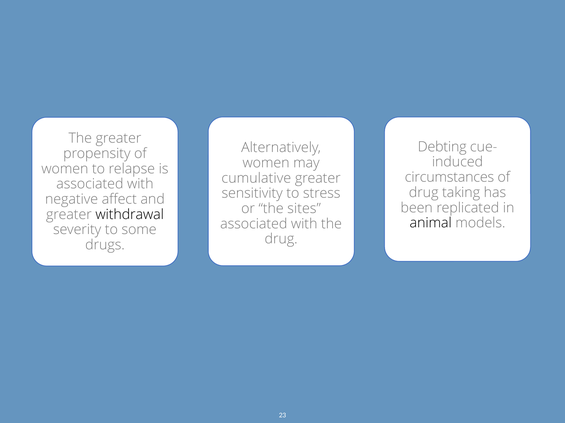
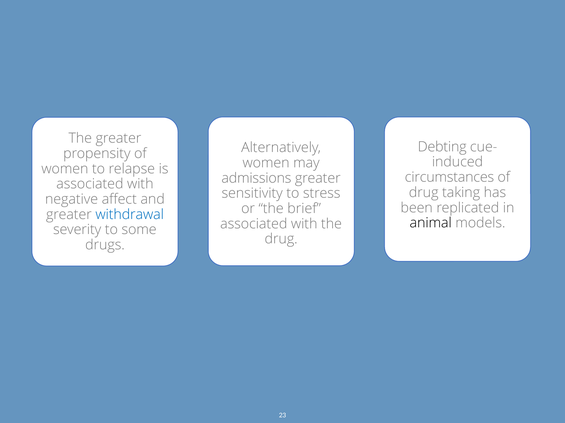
cumulative: cumulative -> admissions
sites: sites -> brief
withdrawal colour: black -> blue
